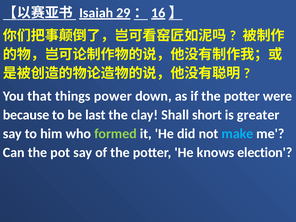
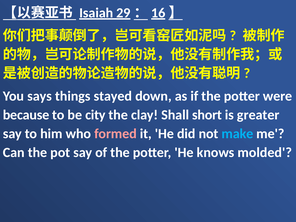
that: that -> says
power: power -> stayed
last: last -> city
formed colour: light green -> pink
election: election -> molded
